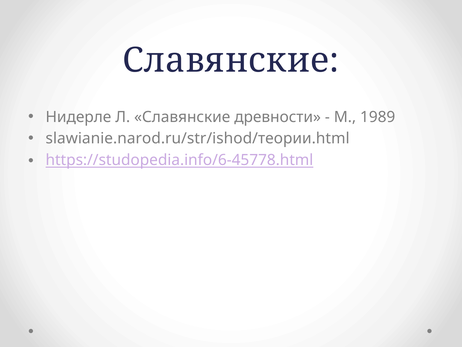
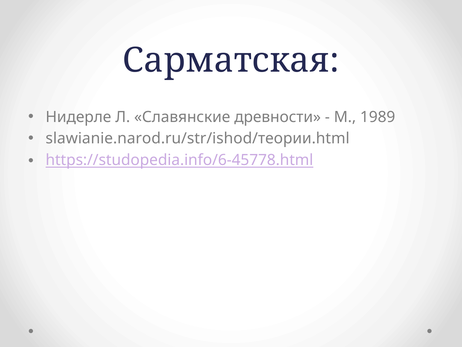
Славянские at (231, 60): Славянские -> Сарматская
